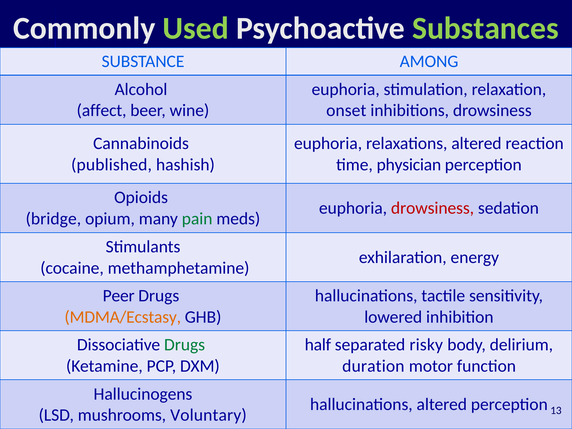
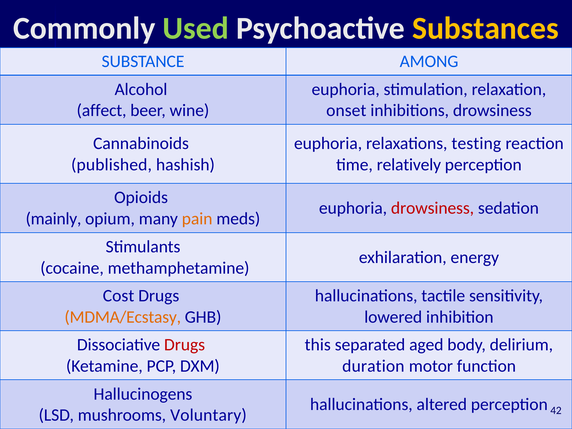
Substances colour: light green -> yellow
relaxations altered: altered -> testing
physician: physician -> relatively
bridge: bridge -> mainly
pain colour: green -> orange
Peer: Peer -> Cost
Drugs at (185, 345) colour: green -> red
half: half -> this
risky: risky -> aged
13: 13 -> 42
